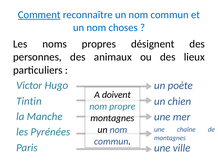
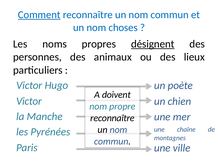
désignent underline: none -> present
Tintin at (29, 101): Tintin -> Victor
montagnes at (112, 118): montagnes -> reconnaître
